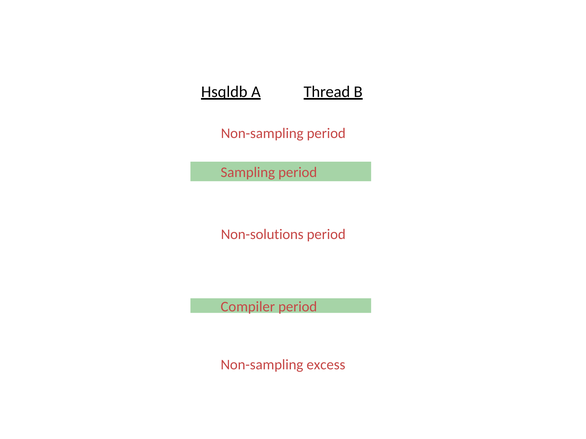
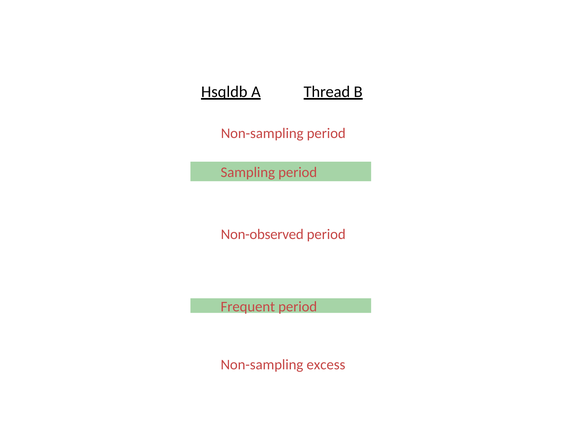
Non-solutions: Non-solutions -> Non-observed
Compiler: Compiler -> Frequent
